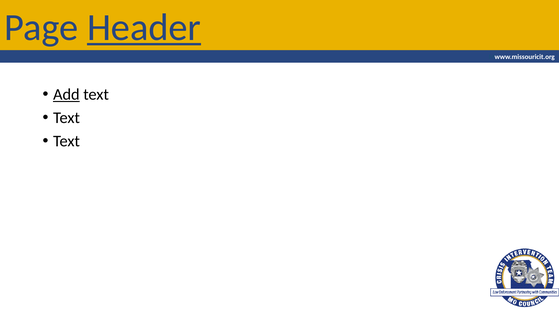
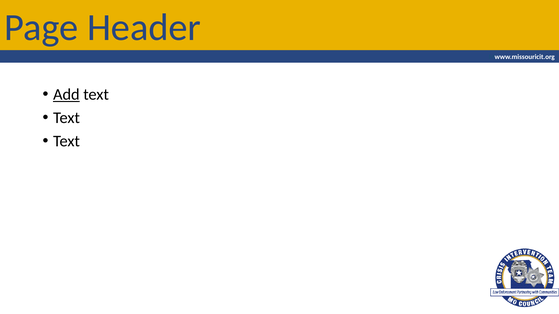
Header underline: present -> none
